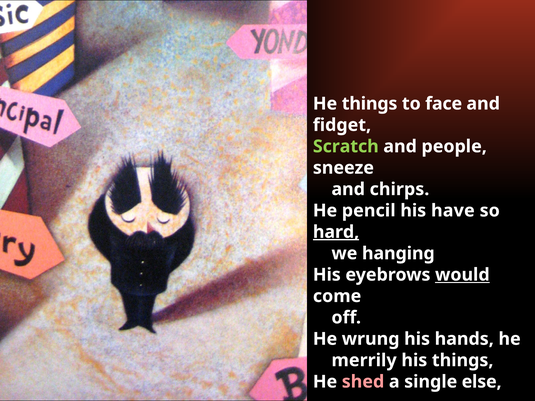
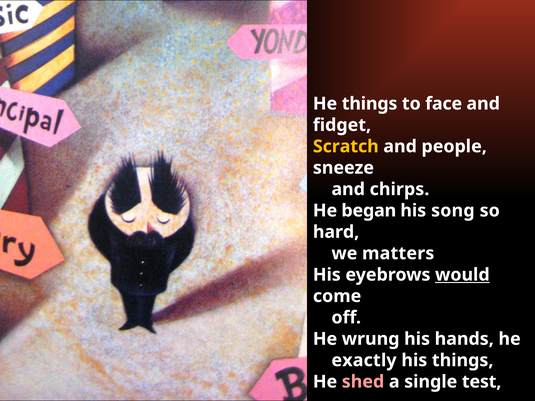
Scratch colour: light green -> yellow
pencil: pencil -> began
have: have -> song
hard underline: present -> none
hanging: hanging -> matters
merrily: merrily -> exactly
else: else -> test
